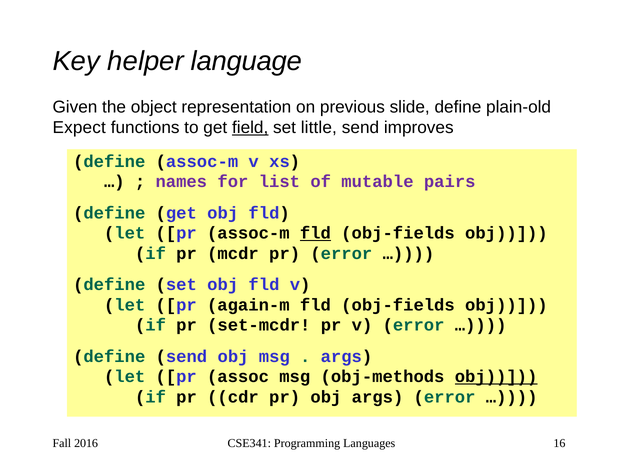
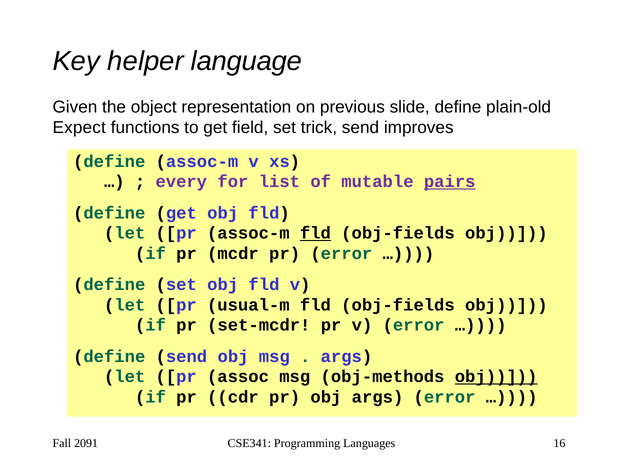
field underline: present -> none
little: little -> trick
names: names -> every
pairs underline: none -> present
again-m: again-m -> usual-m
2016: 2016 -> 2091
